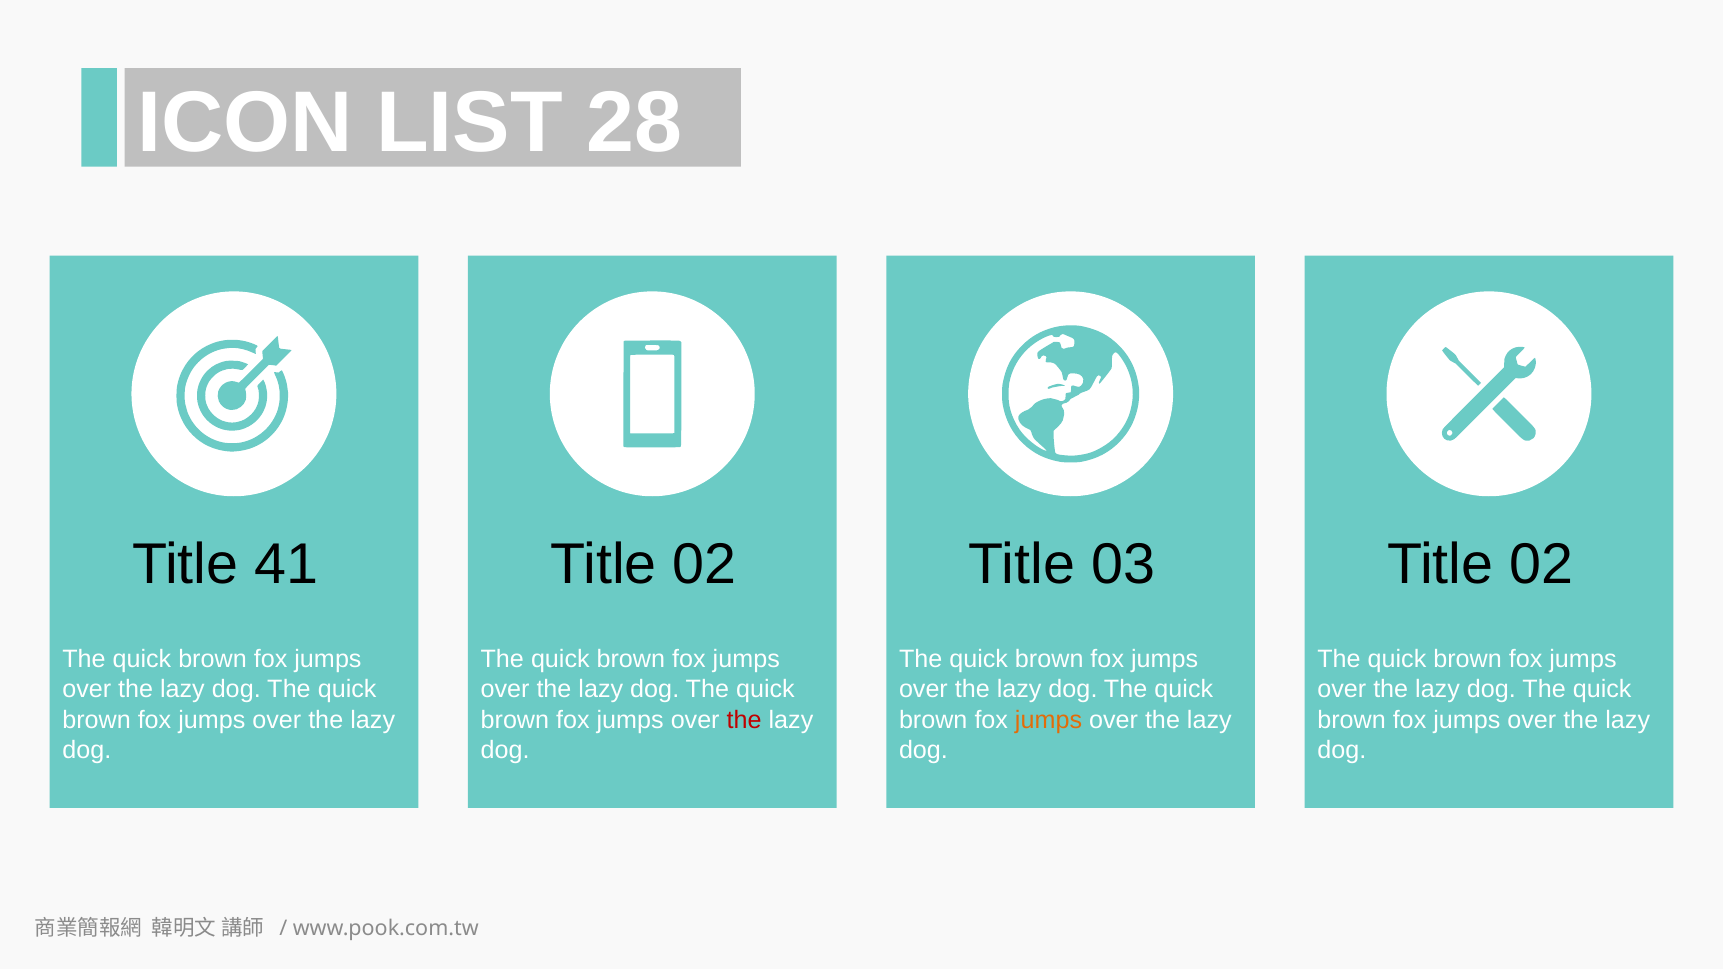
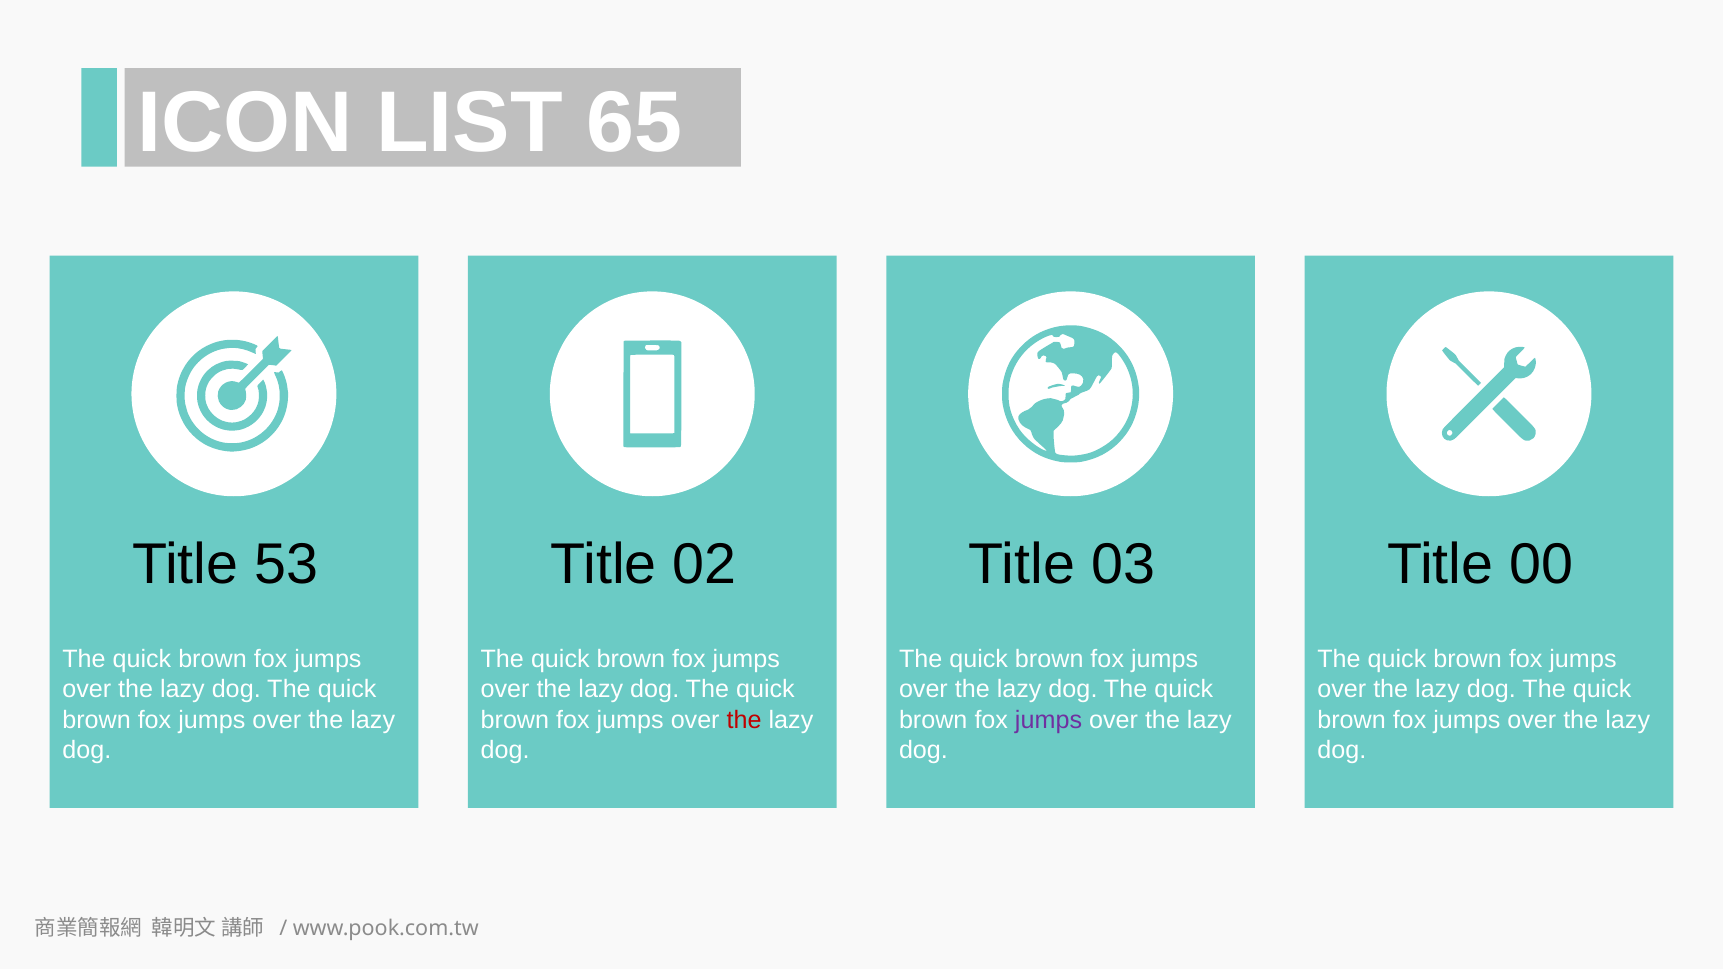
28: 28 -> 65
41: 41 -> 53
02 at (1541, 565): 02 -> 00
jumps at (1049, 720) colour: orange -> purple
